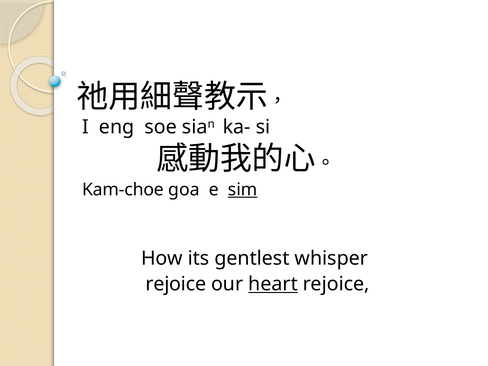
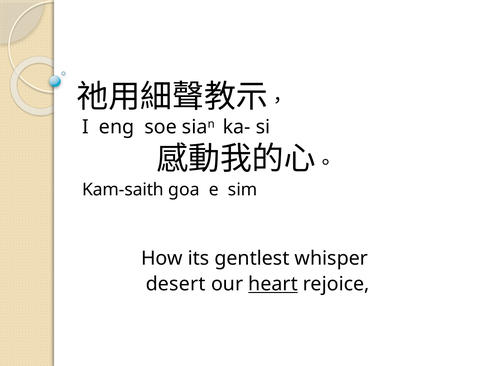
Kam-choe: Kam-choe -> Kam-saith
sim underline: present -> none
rejoice at (176, 284): rejoice -> desert
